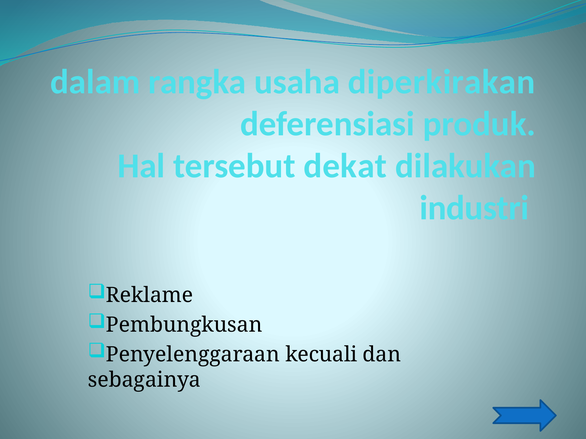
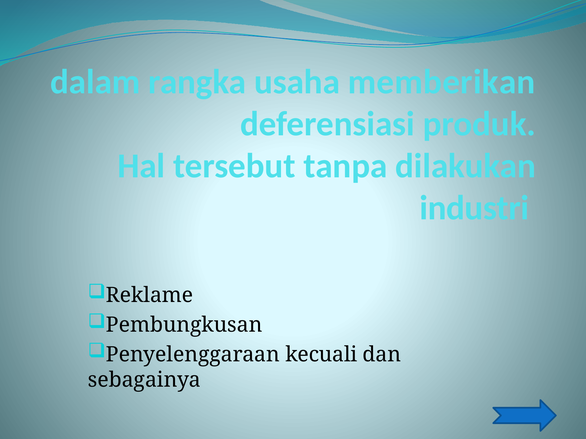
diperkirakan: diperkirakan -> memberikan
dekat: dekat -> tanpa
